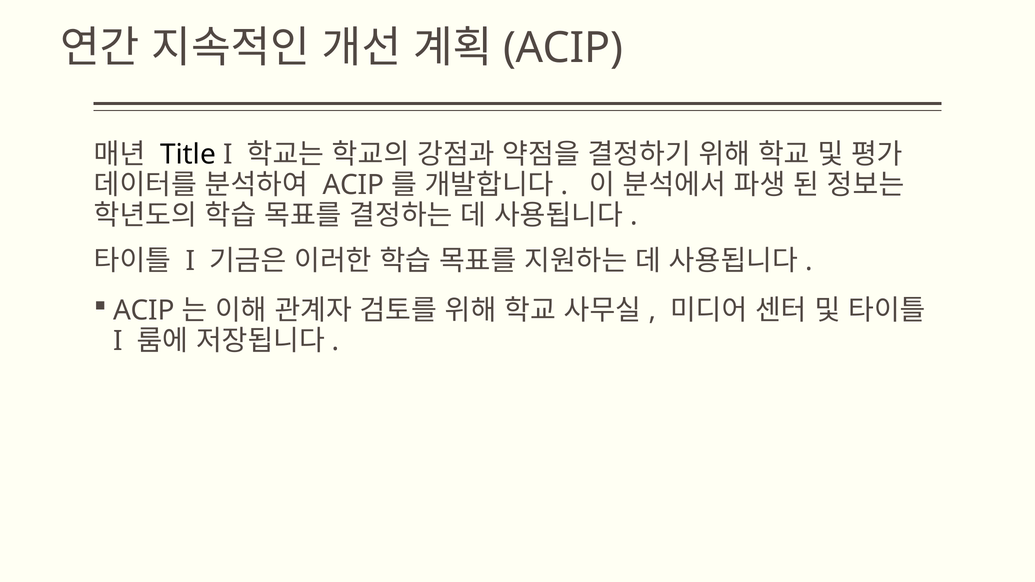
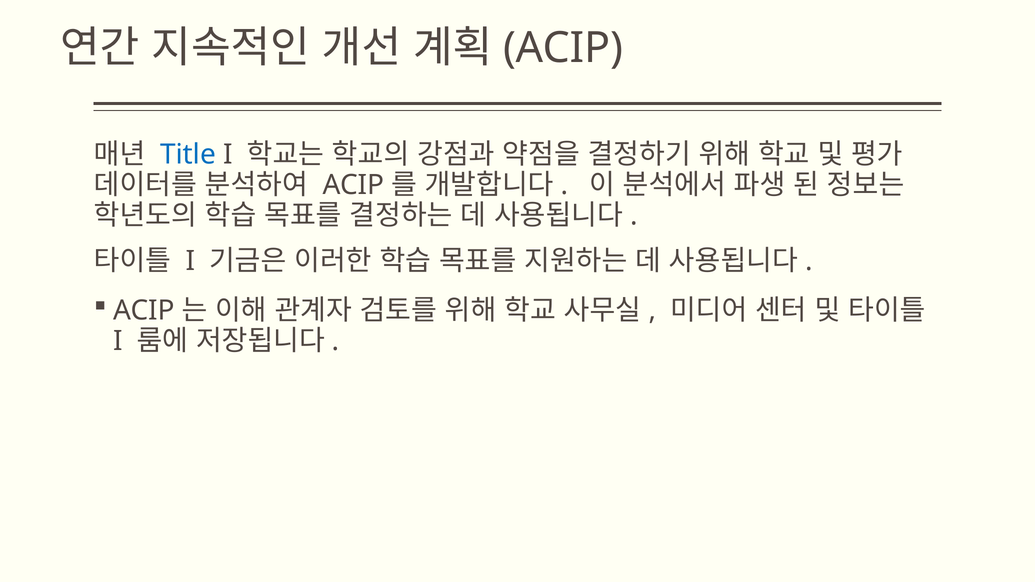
Title colour: black -> blue
